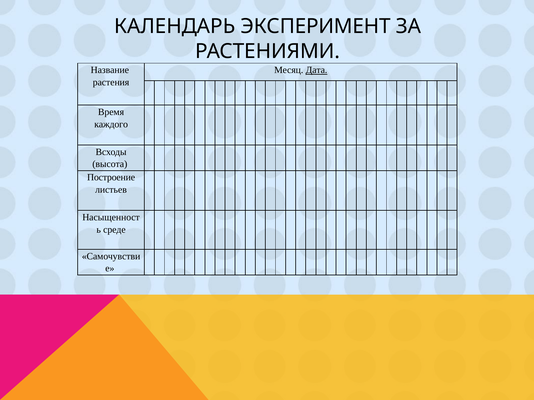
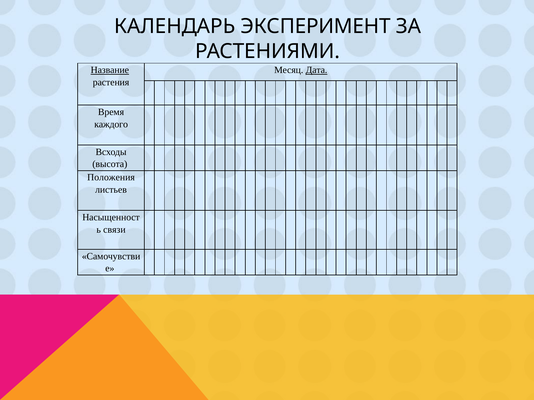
Название underline: none -> present
Построение: Построение -> Положения
среде: среде -> связи
